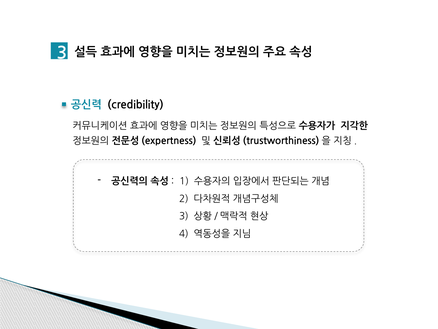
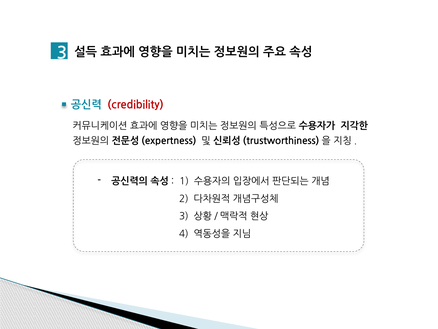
credibility colour: black -> red
